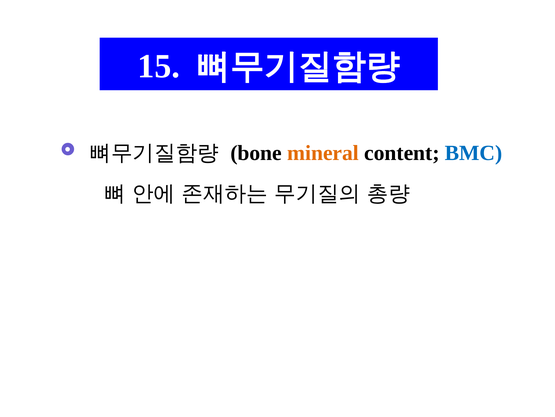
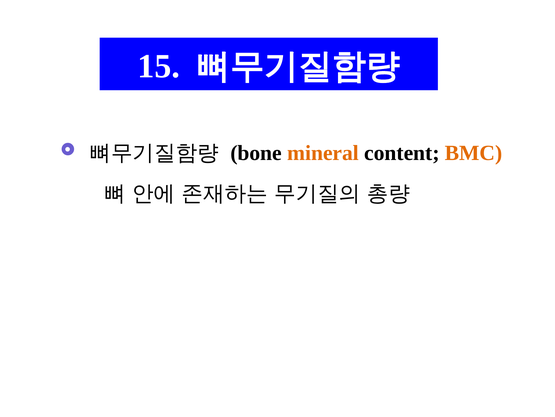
BMC colour: blue -> orange
